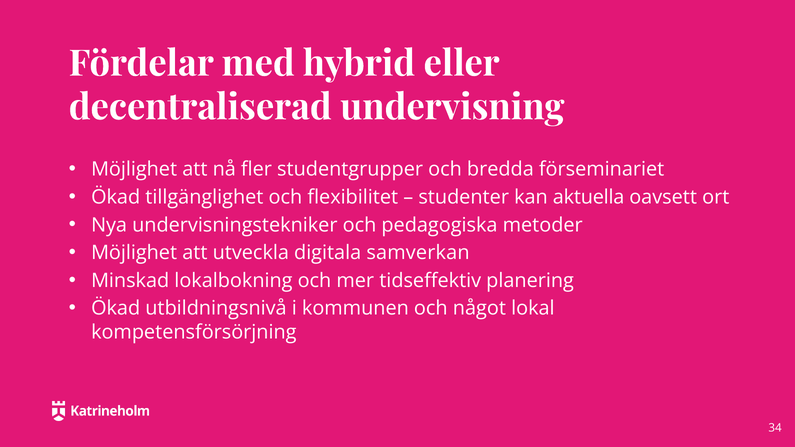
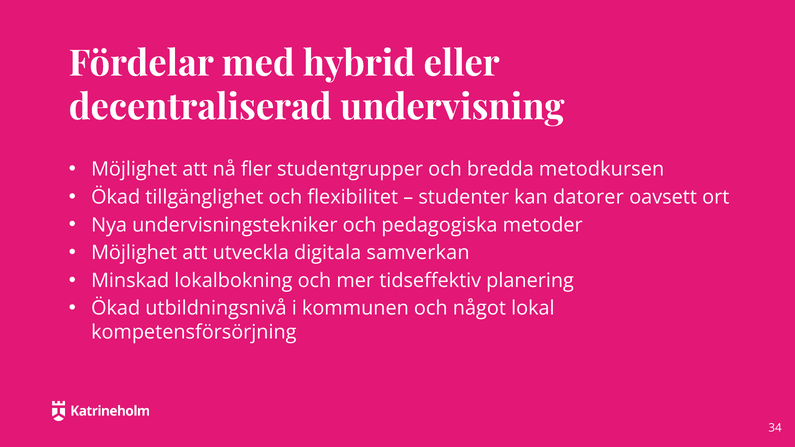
förseminariet: förseminariet -> metodkursen
aktuella: aktuella -> datorer
